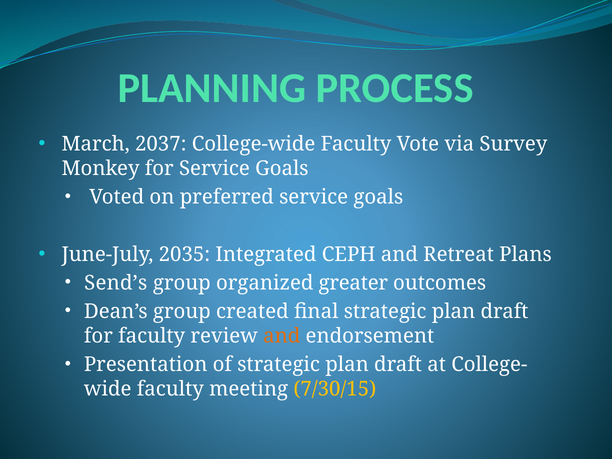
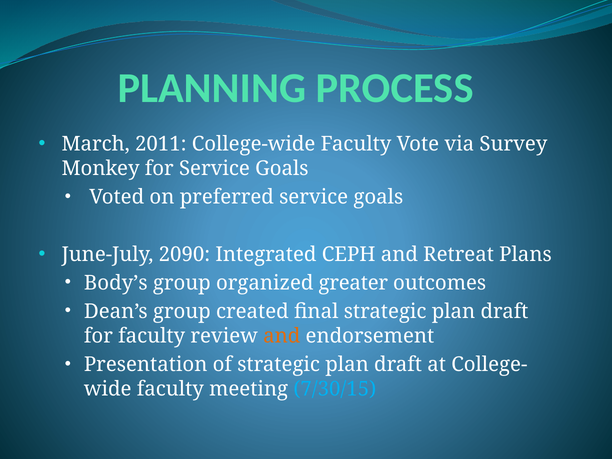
2037: 2037 -> 2011
2035: 2035 -> 2090
Send’s: Send’s -> Body’s
7/30/15 colour: yellow -> light blue
